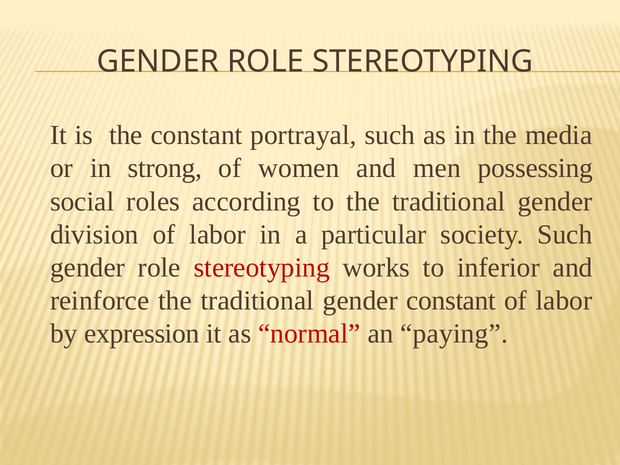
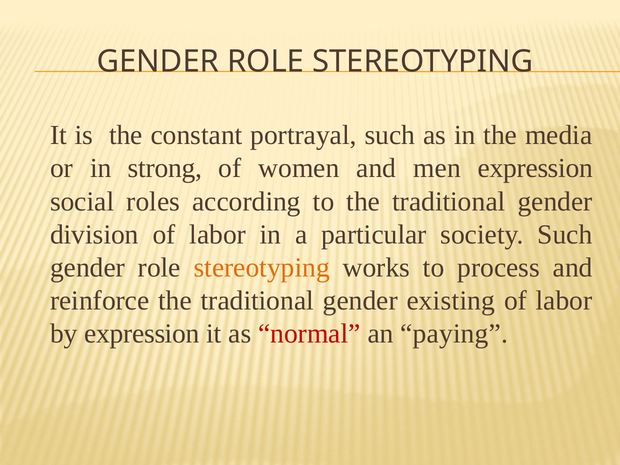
men possessing: possessing -> expression
stereotyping at (262, 268) colour: red -> orange
inferior: inferior -> process
gender constant: constant -> existing
